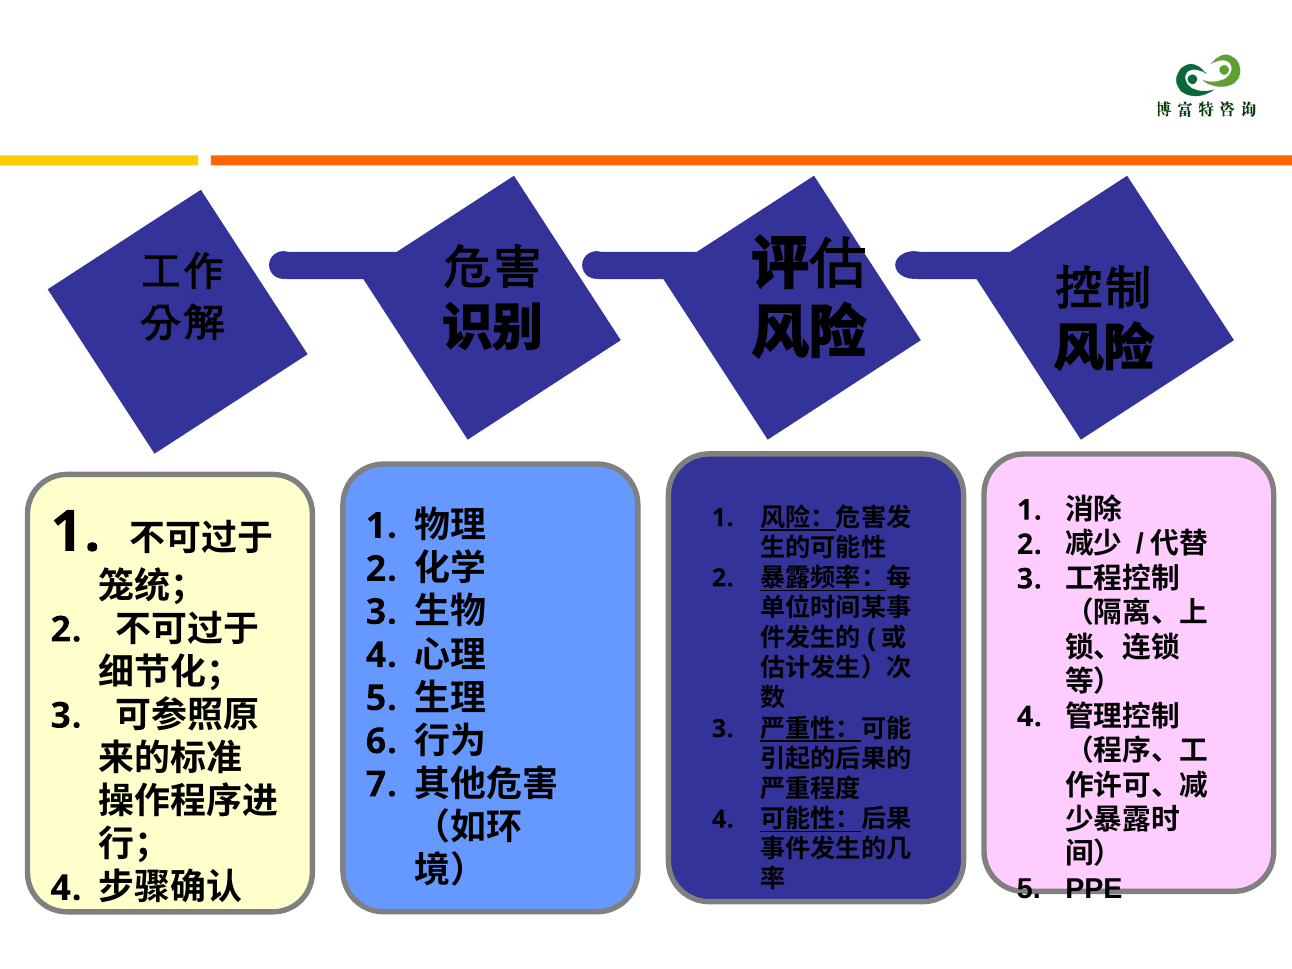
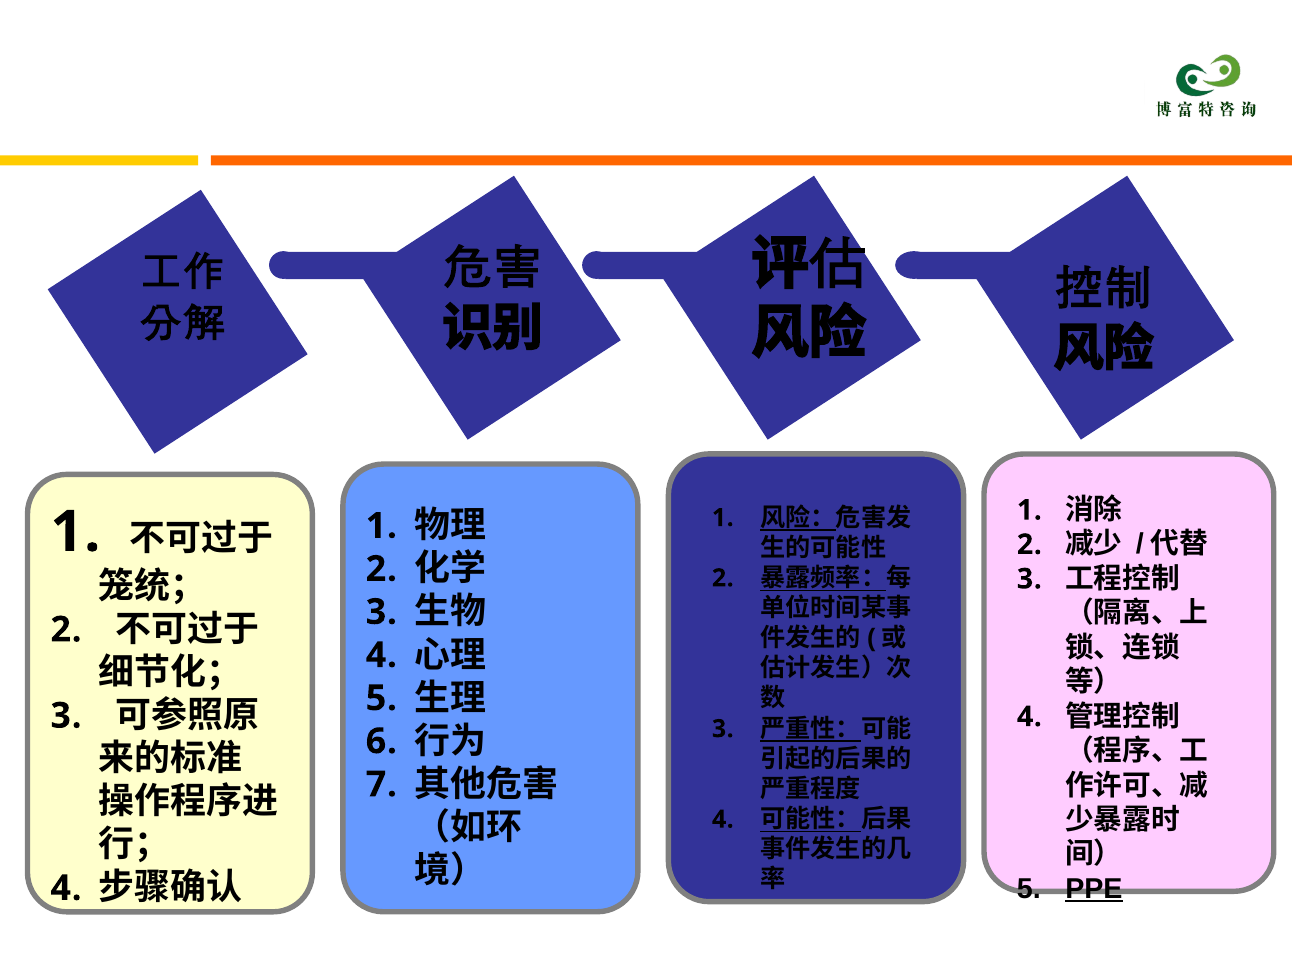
PPE underline: none -> present
